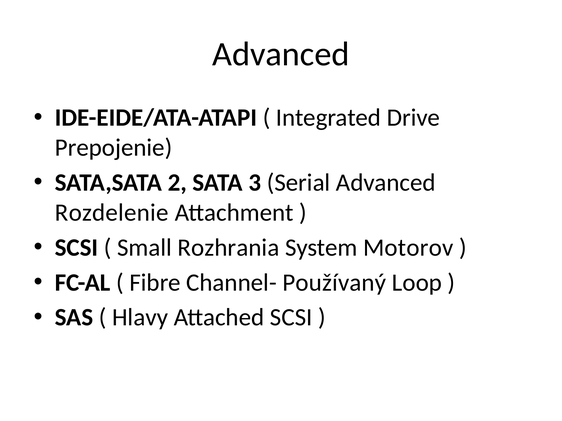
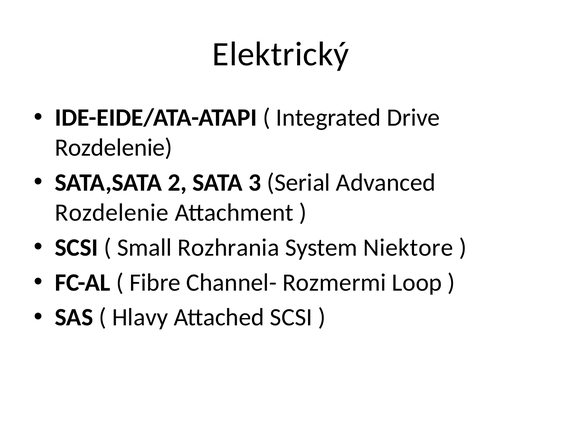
Advanced at (281, 54): Advanced -> Elektrický
Prepojenie at (114, 148): Prepojenie -> Rozdelenie
Motorov: Motorov -> Niektore
Používaný: Používaný -> Rozmermi
